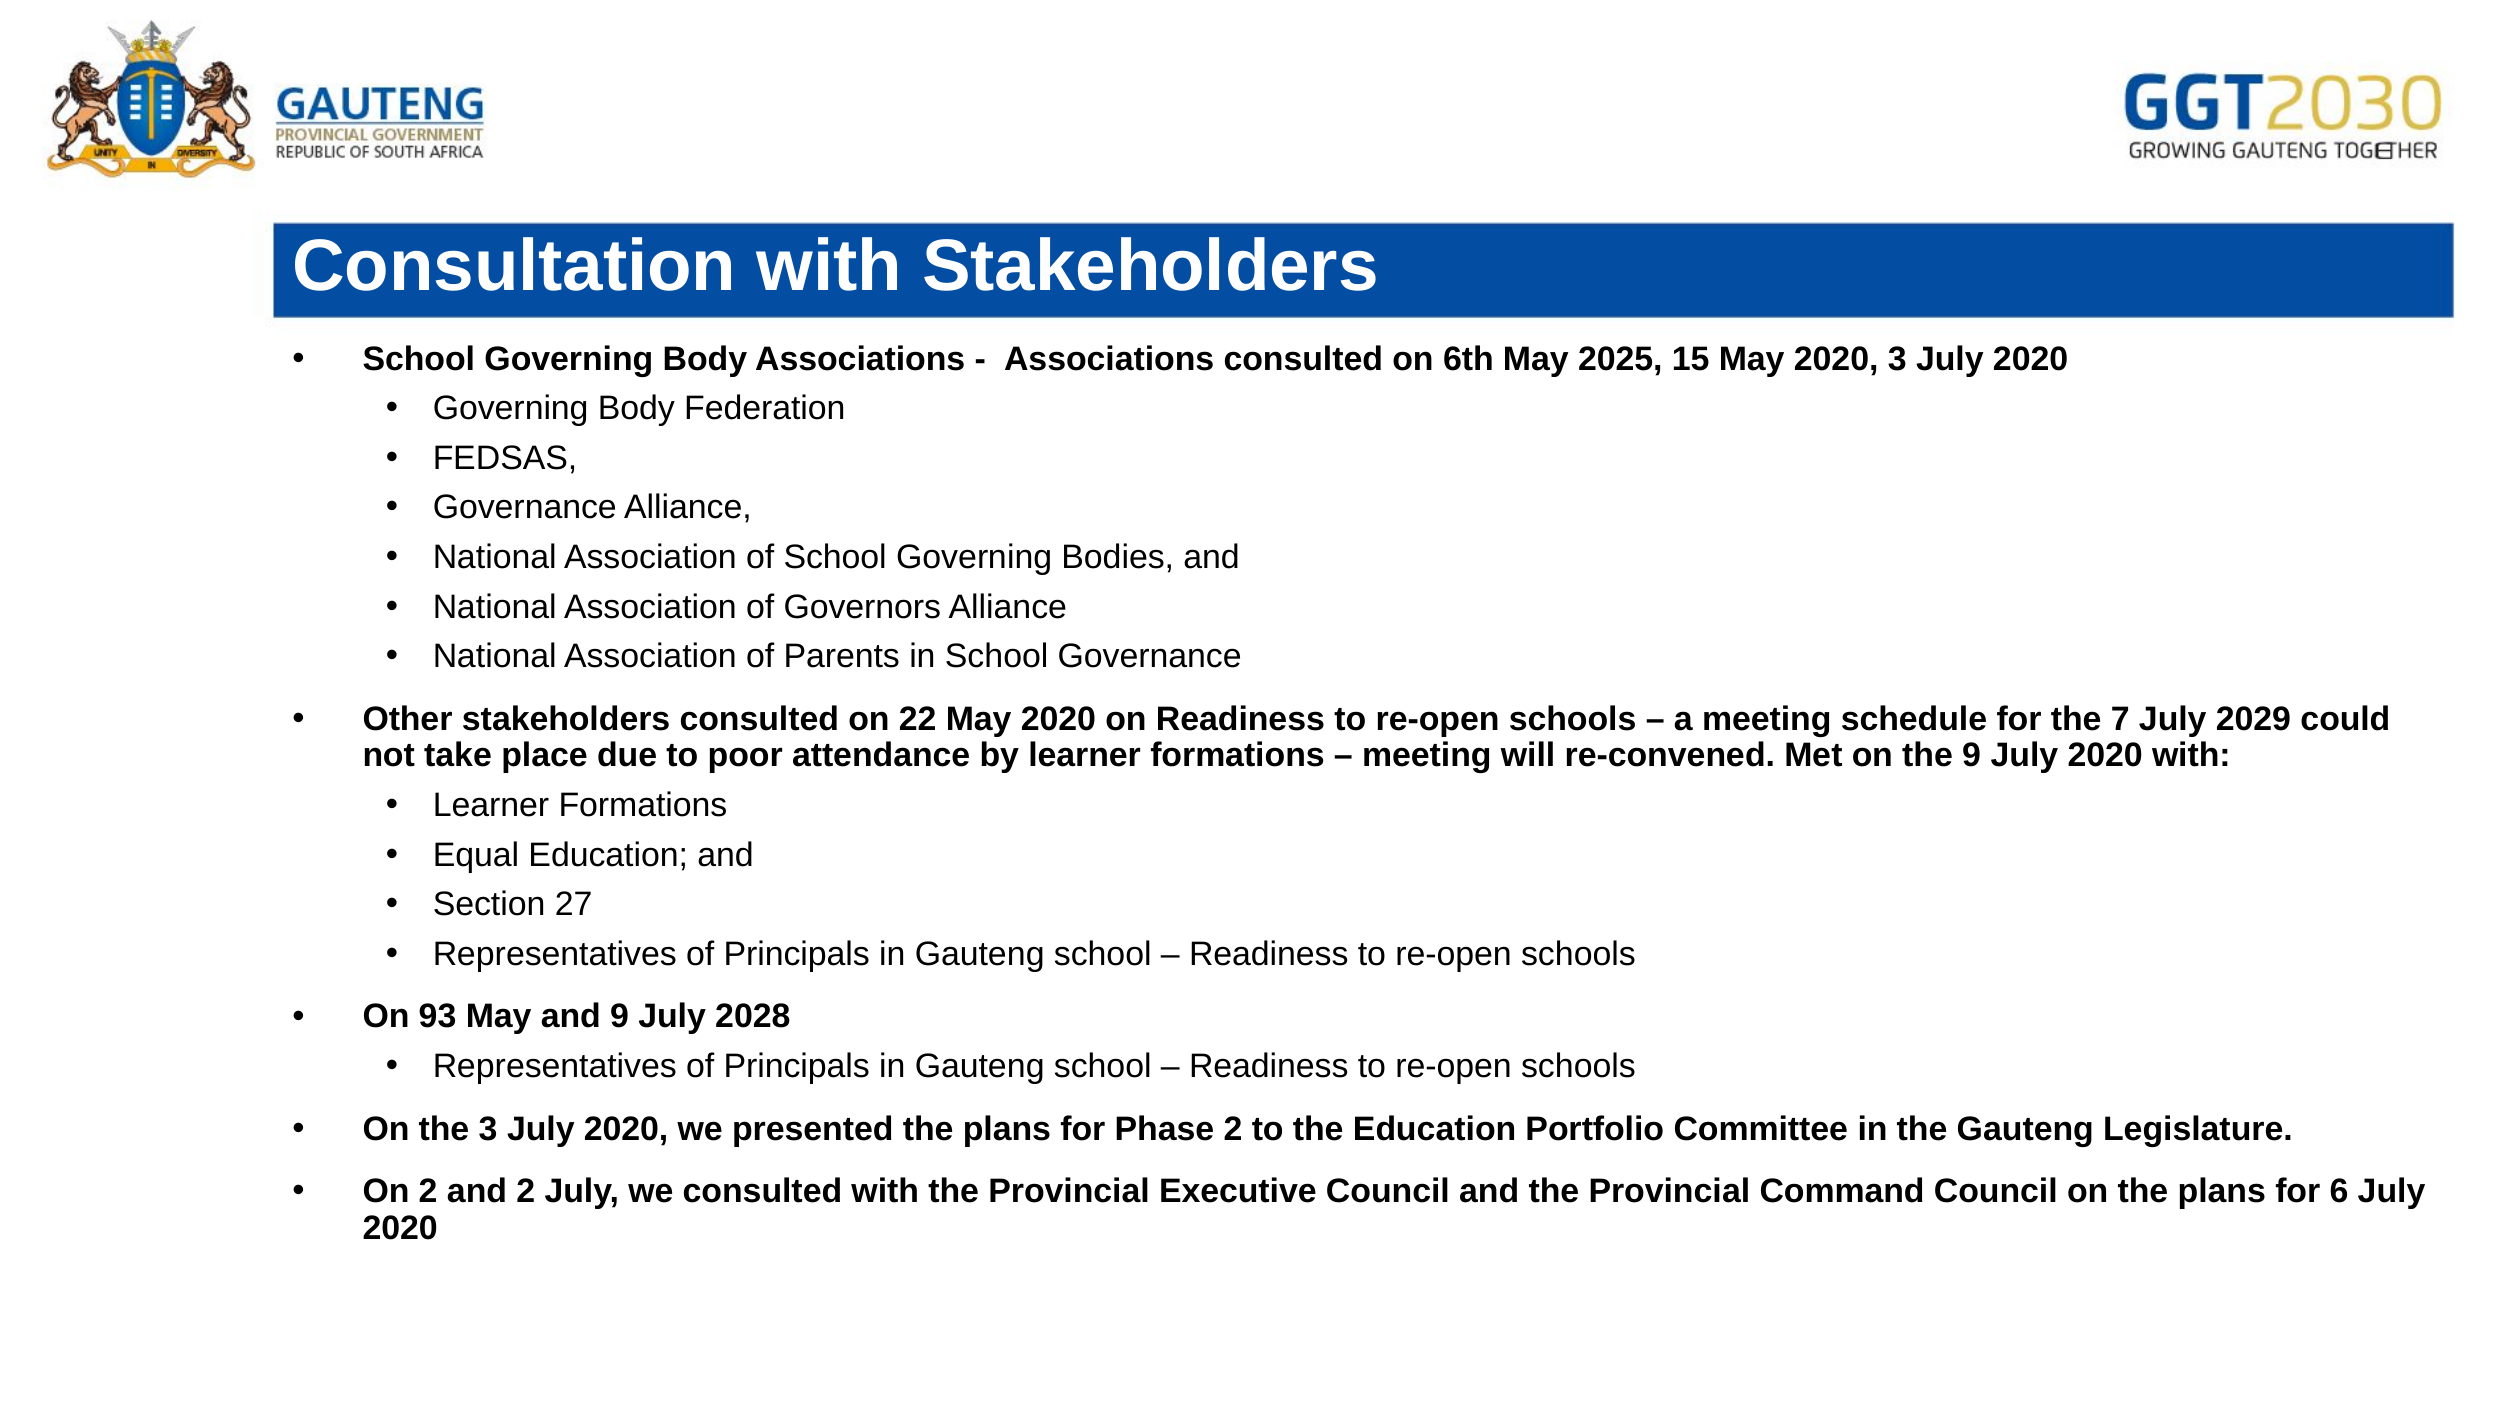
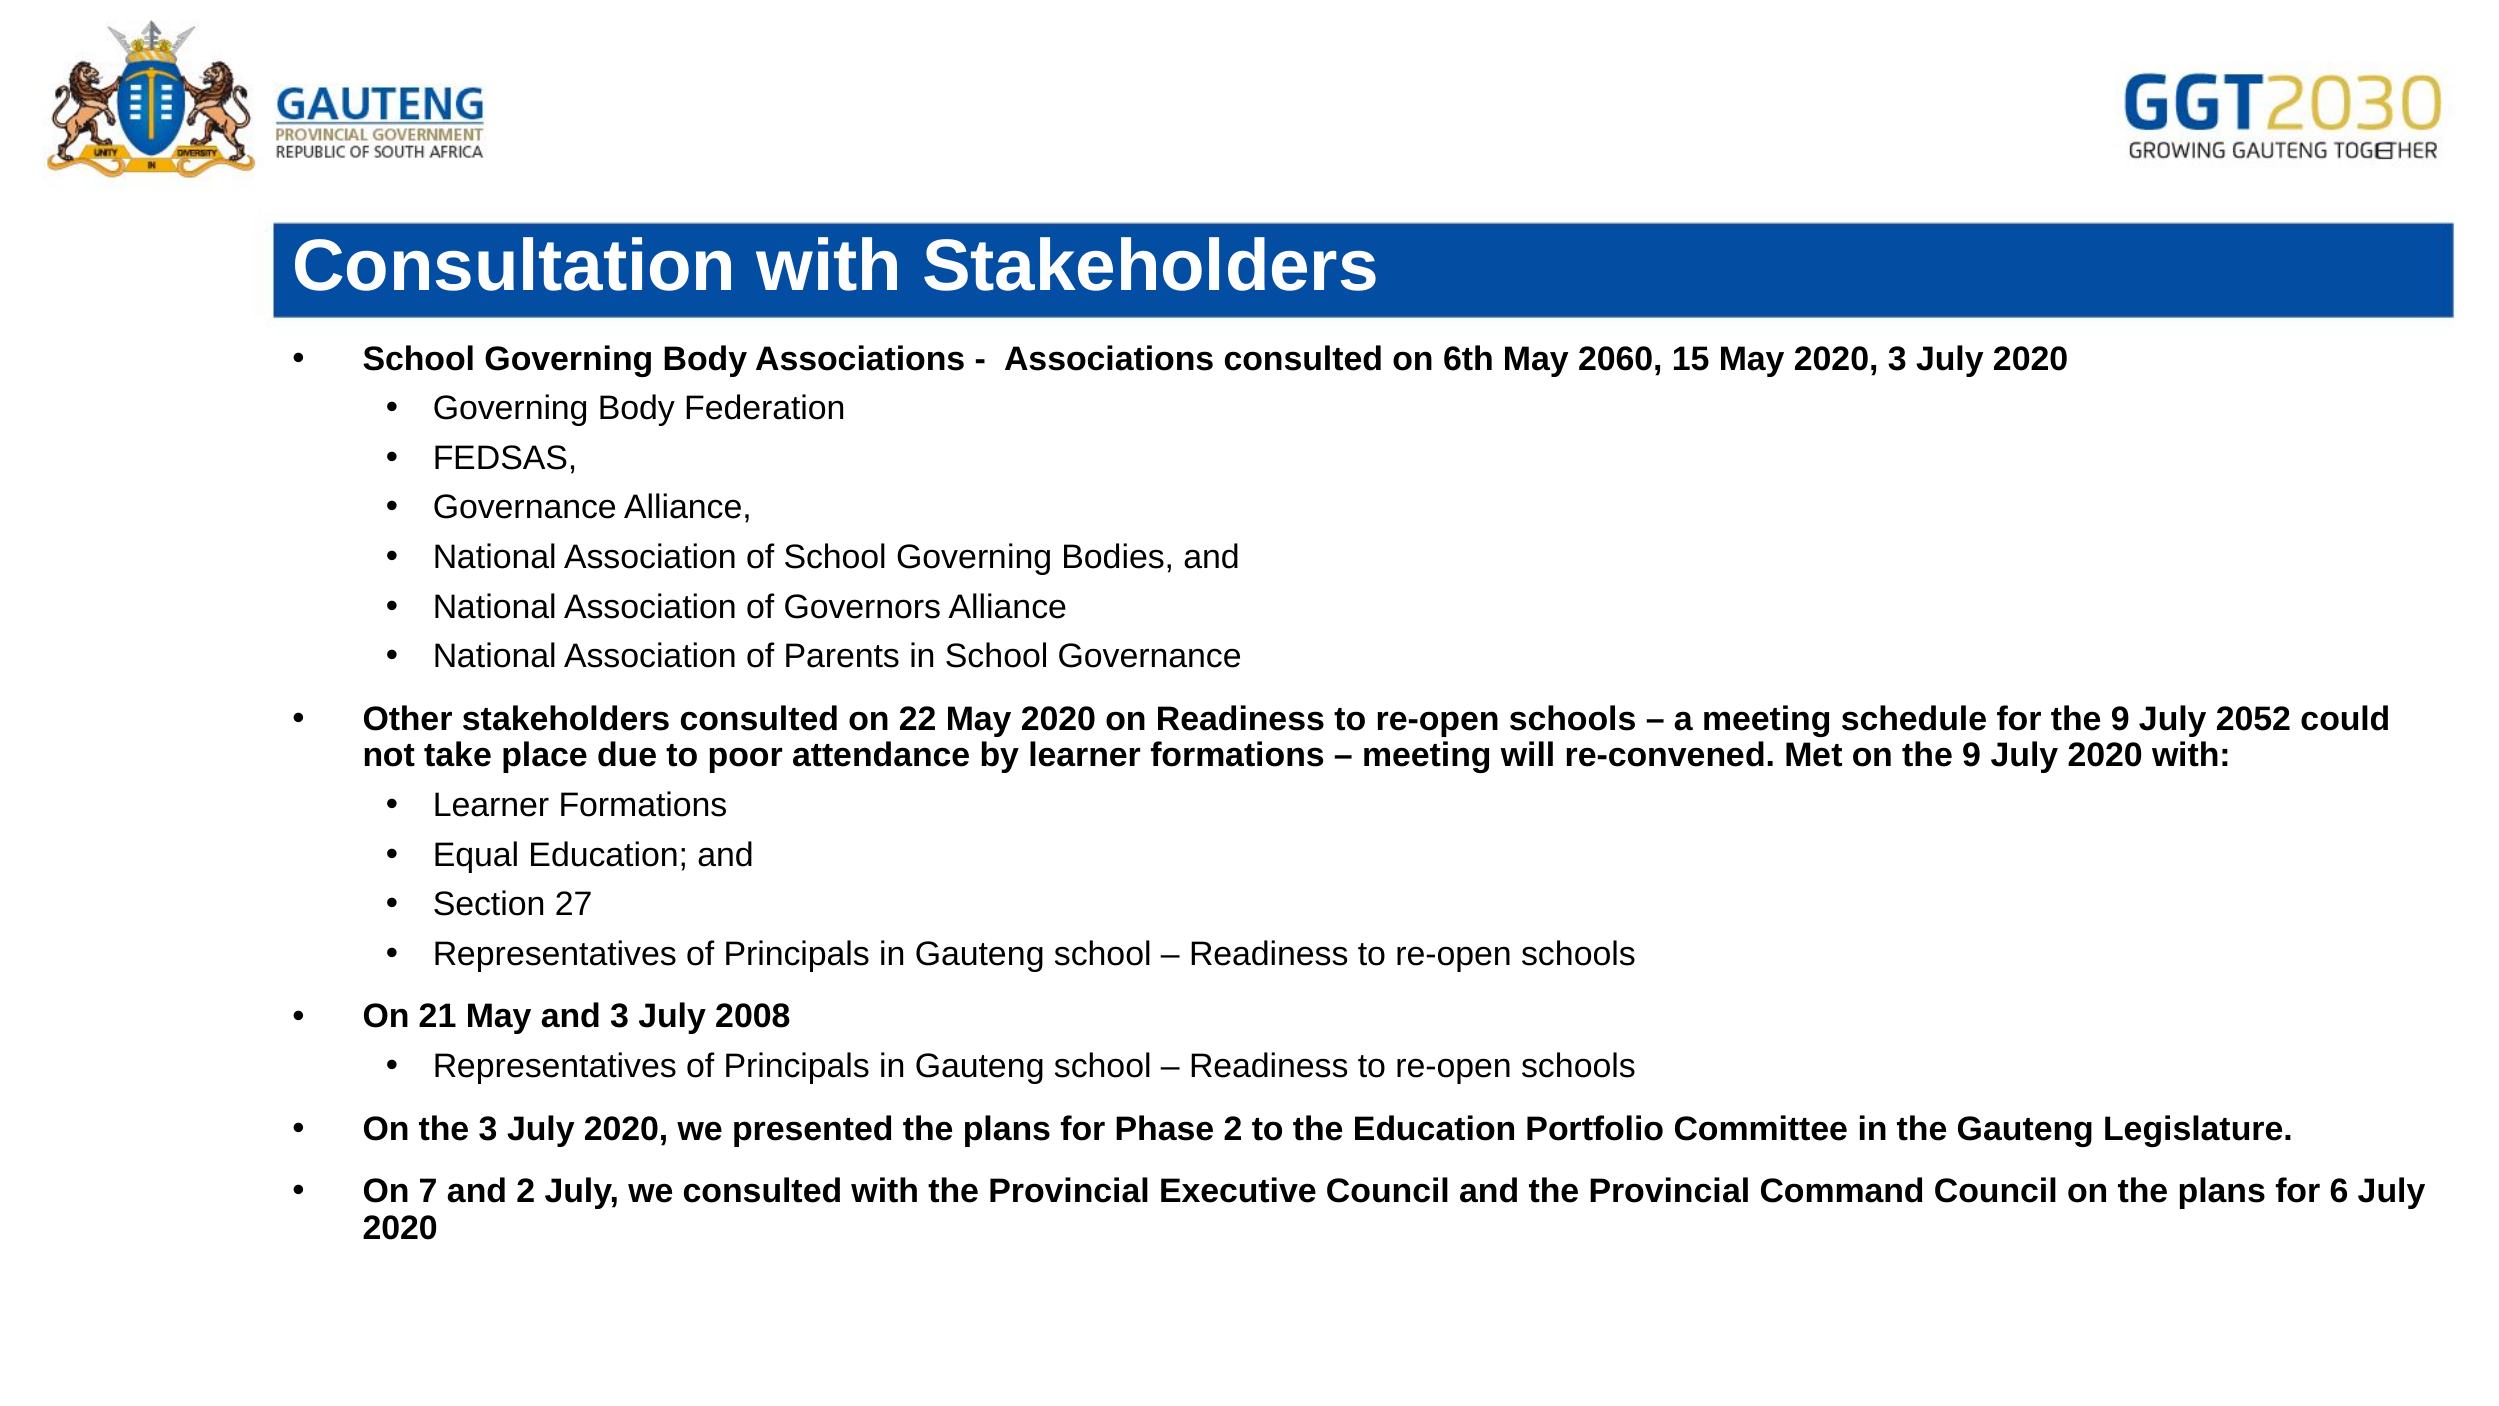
2025: 2025 -> 2060
for the 7: 7 -> 9
2029: 2029 -> 2052
93: 93 -> 21
and 9: 9 -> 3
2028: 2028 -> 2008
On 2: 2 -> 7
